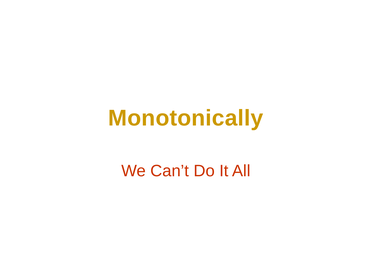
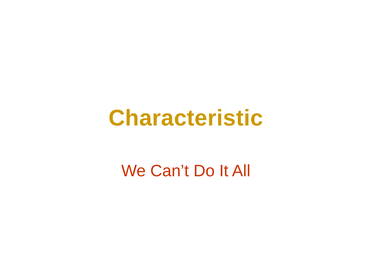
Monotonically: Monotonically -> Characteristic
